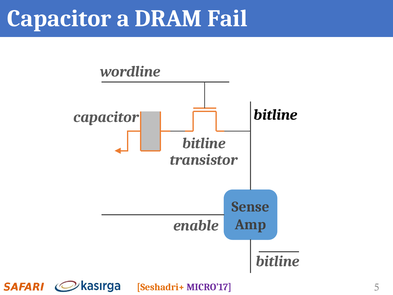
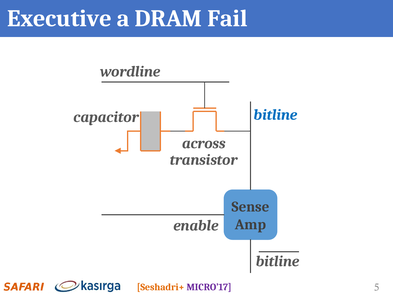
Capacitor at (59, 19): Capacitor -> Executive
bitline at (276, 115) colour: black -> blue
bitline at (204, 143): bitline -> across
